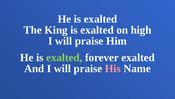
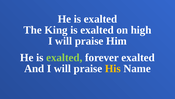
His colour: pink -> yellow
